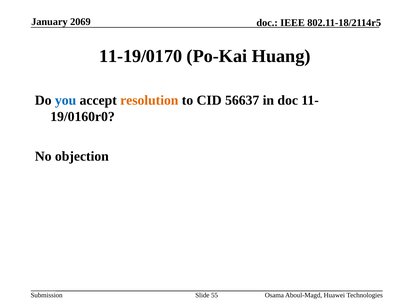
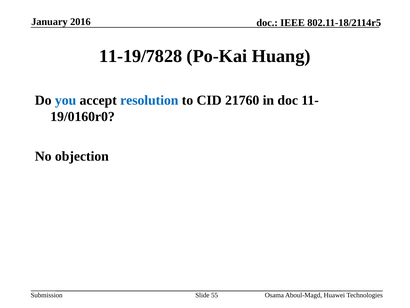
2069: 2069 -> 2016
11-19/0170: 11-19/0170 -> 11-19/7828
resolution colour: orange -> blue
56637: 56637 -> 21760
